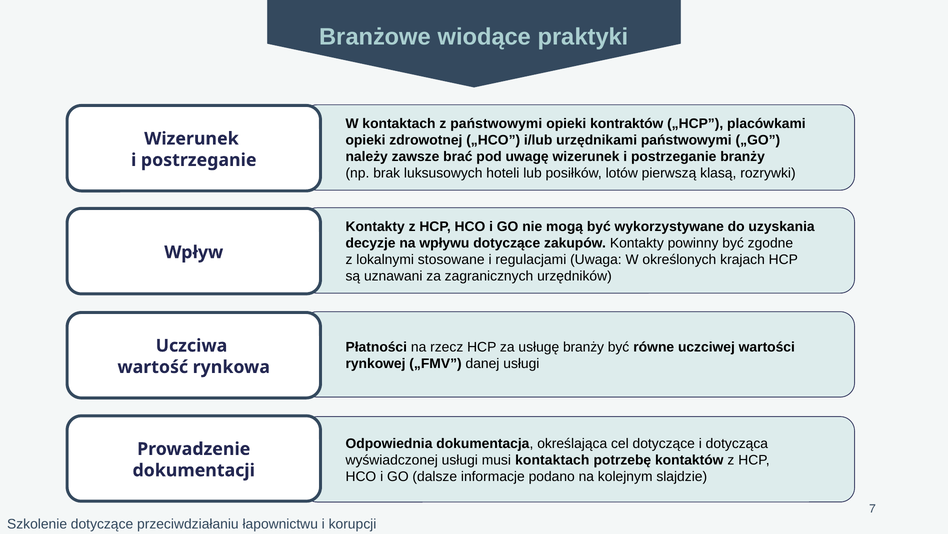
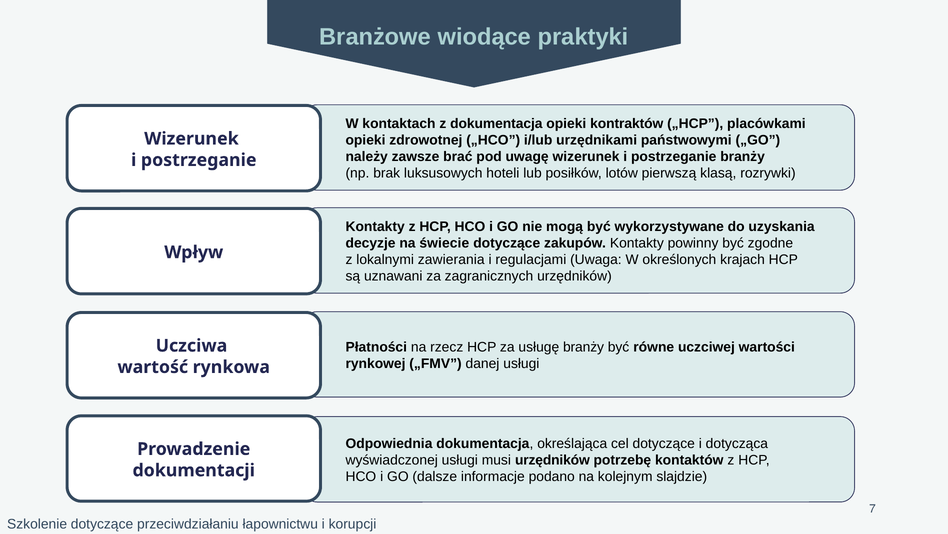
z państwowymi: państwowymi -> dokumentacja
wpływu: wpływu -> świecie
stosowane: stosowane -> zawierania
musi kontaktach: kontaktach -> urzędników
